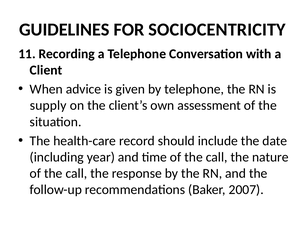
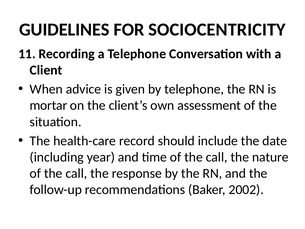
supply: supply -> mortar
2007: 2007 -> 2002
